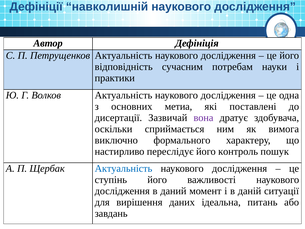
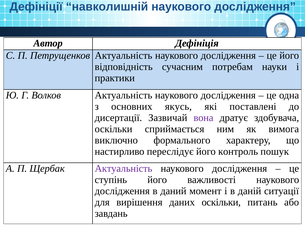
метиа: метиа -> якусь
Актуальність at (124, 168) colour: blue -> purple
даних ідеальна: ідеальна -> оскільки
